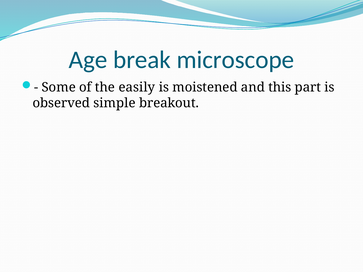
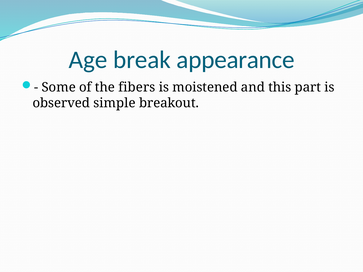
microscope: microscope -> appearance
easily: easily -> fibers
